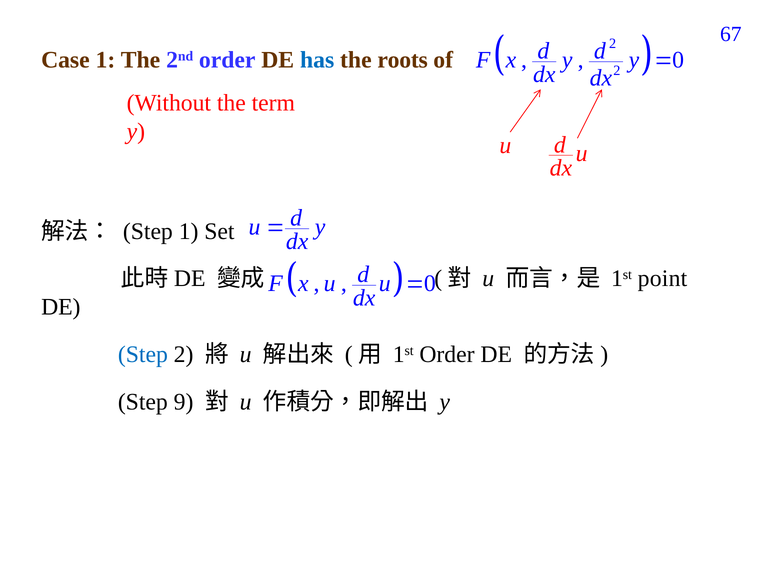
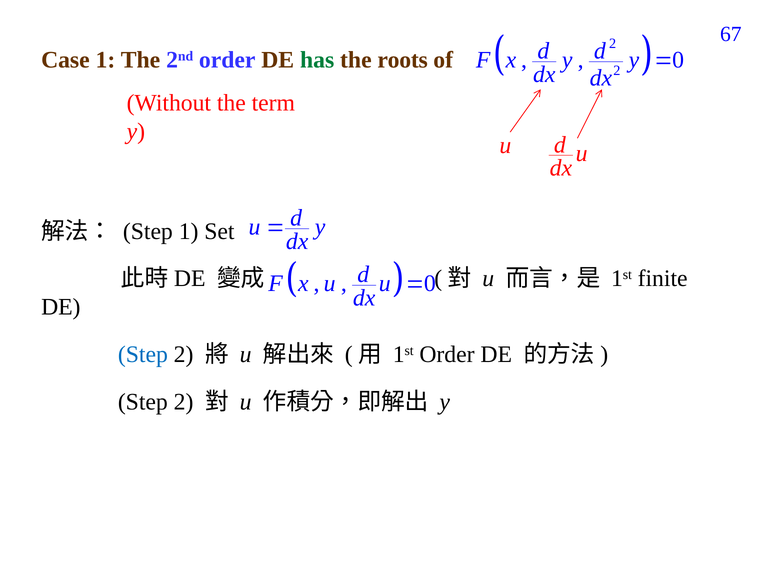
has colour: blue -> green
point: point -> finite
9 at (184, 402): 9 -> 2
